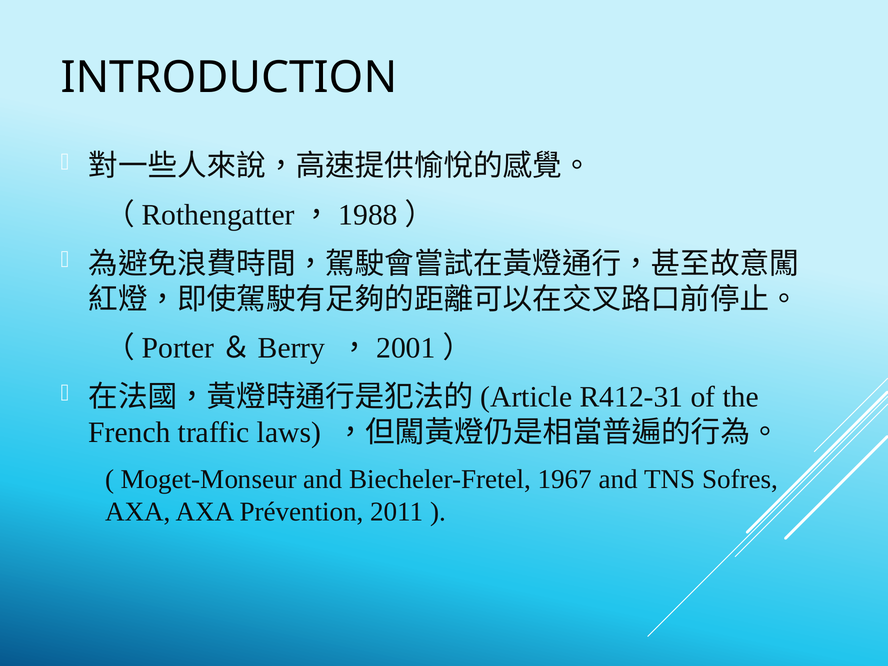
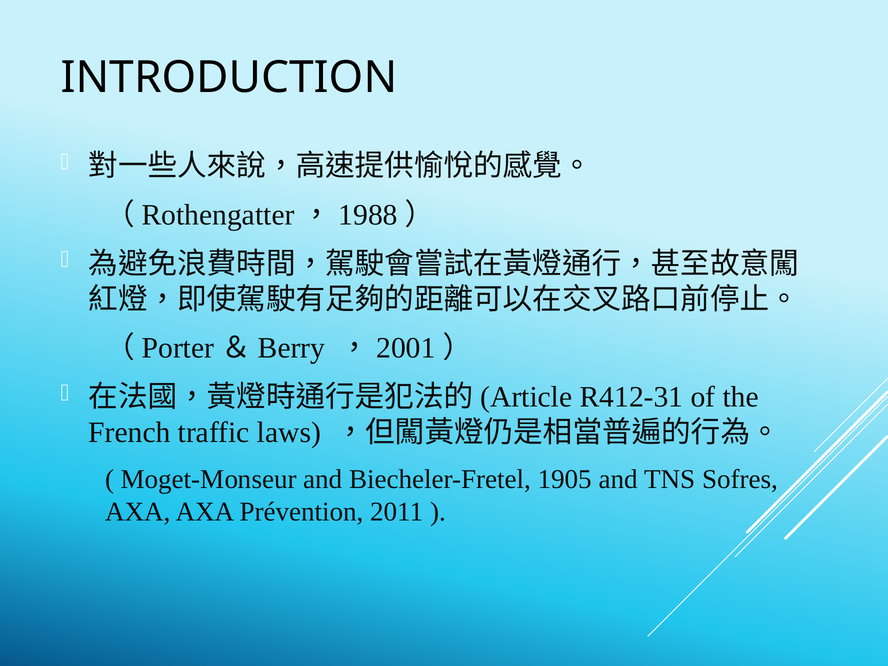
1967: 1967 -> 1905
